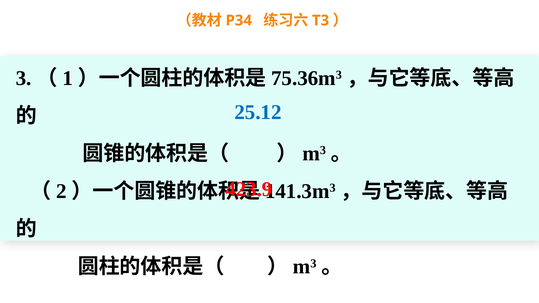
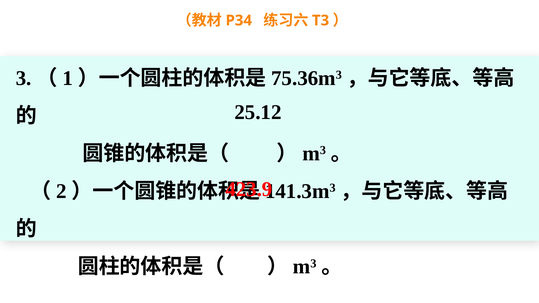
25.12 colour: blue -> black
